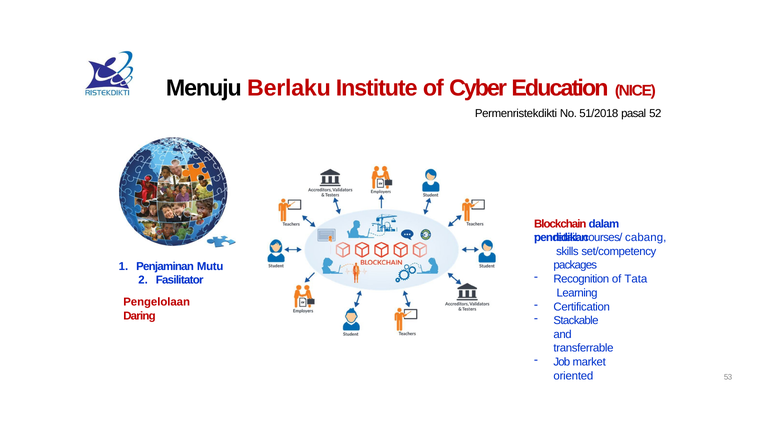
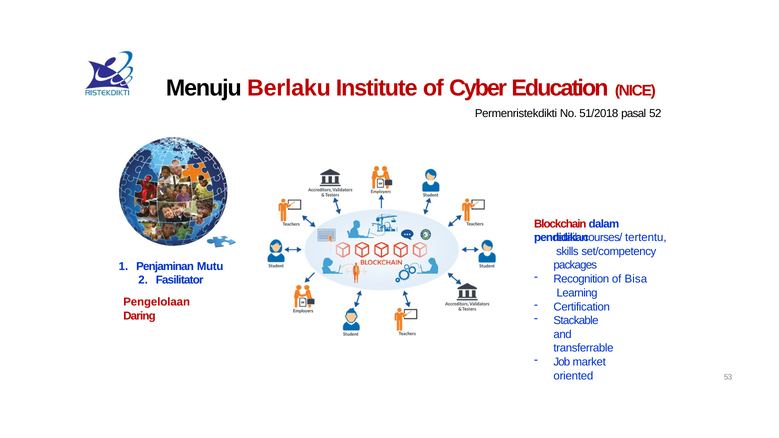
cabang: cabang -> tertentu
Tata: Tata -> Bisa
